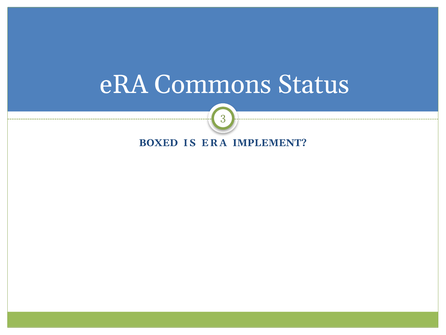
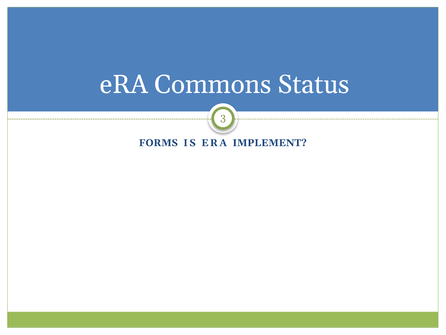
BOXED: BOXED -> FORMS
